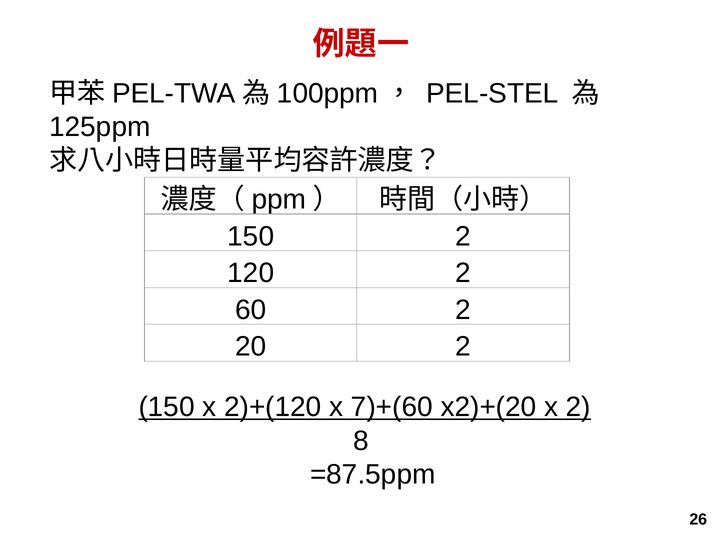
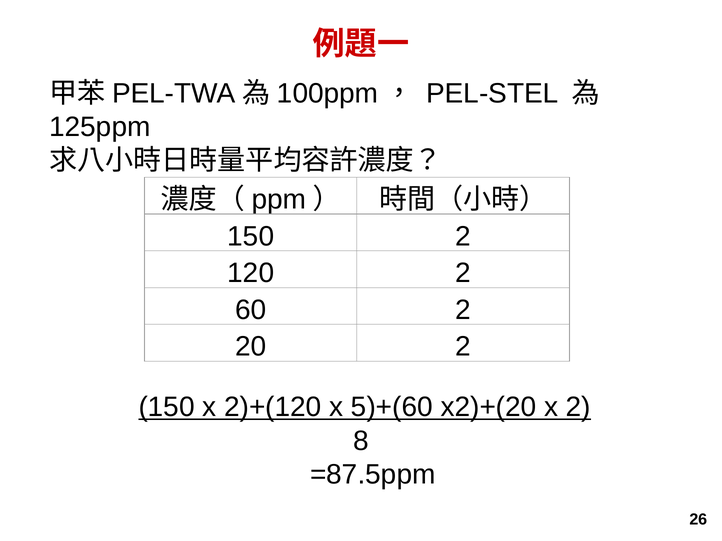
7)+(60: 7)+(60 -> 5)+(60
